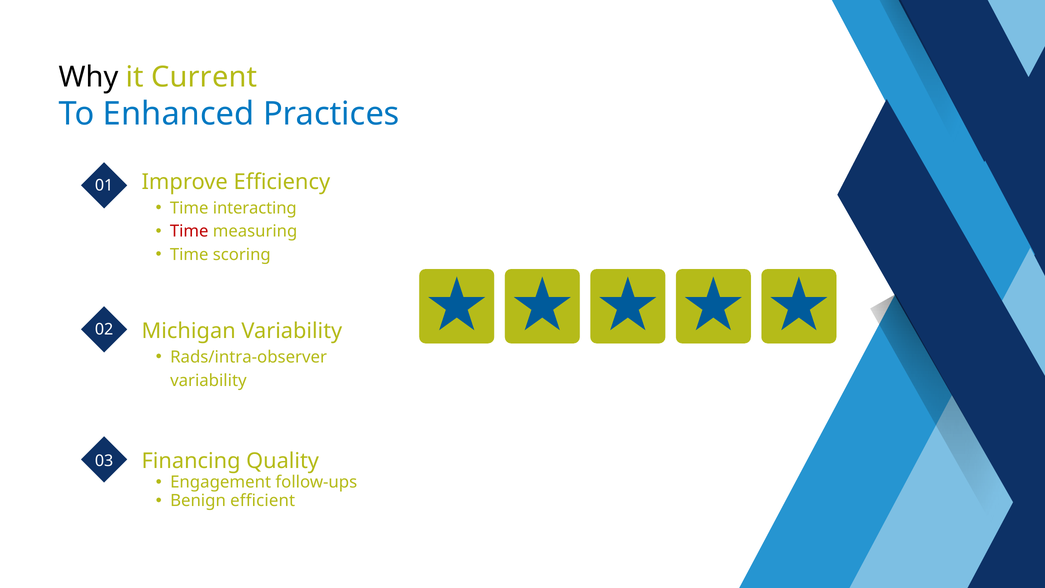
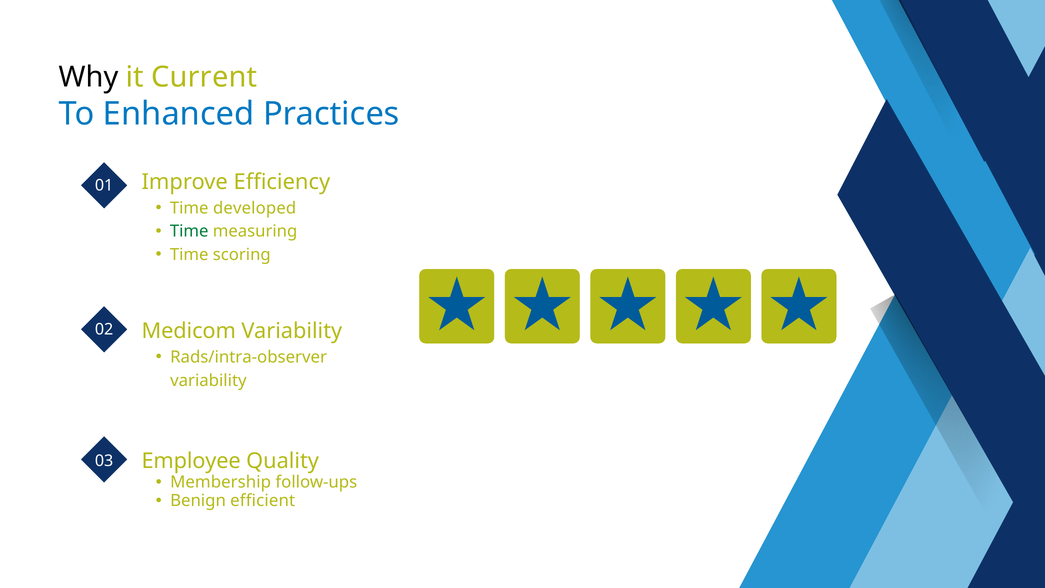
interacting: interacting -> developed
Time at (189, 231) colour: red -> green
Michigan: Michigan -> Medicom
Financing: Financing -> Employee
Engagement: Engagement -> Membership
